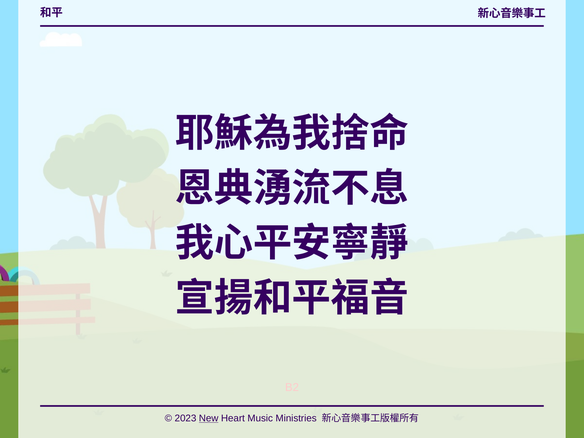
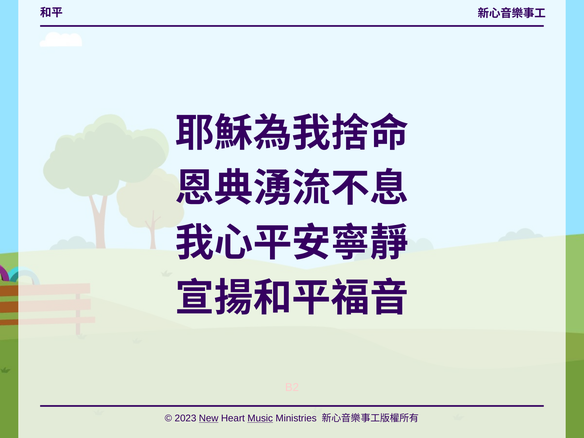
Music underline: none -> present
